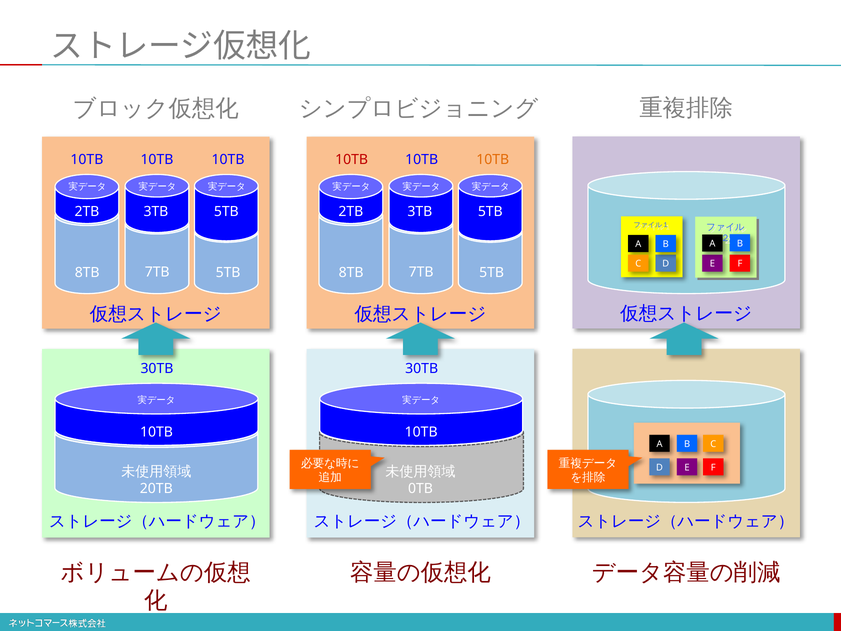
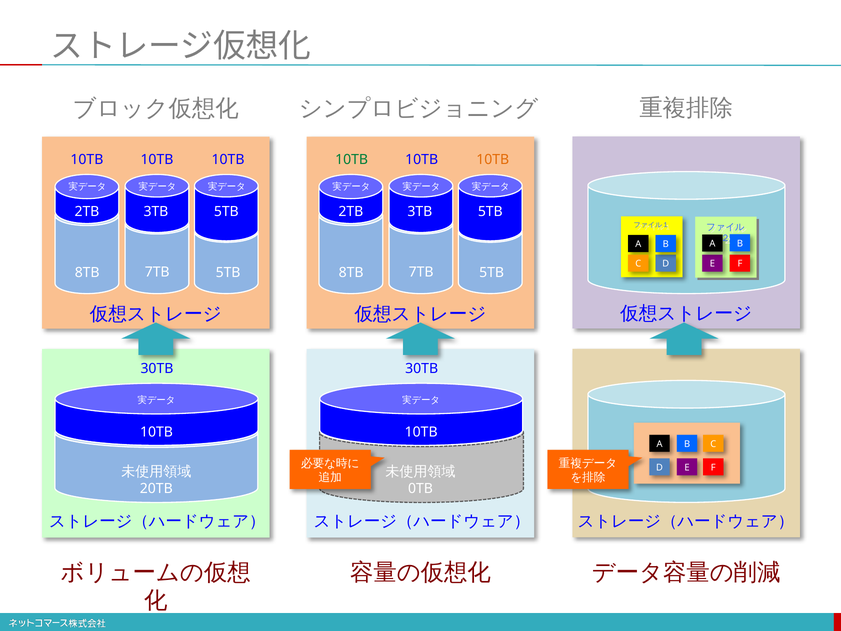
10TB at (352, 160) colour: red -> green
